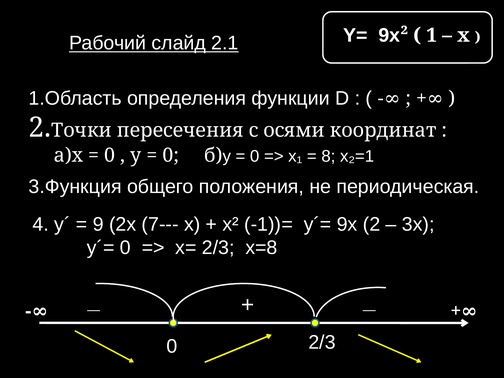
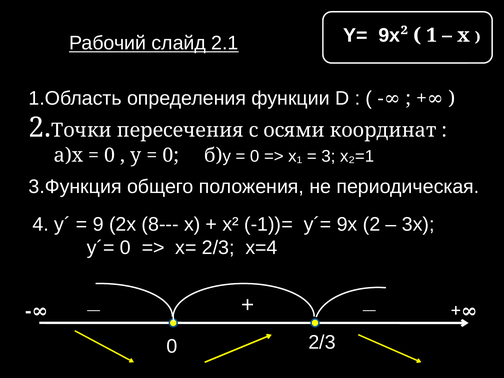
8: 8 -> 3
7---: 7--- -> 8---
х=8: х=8 -> х=4
